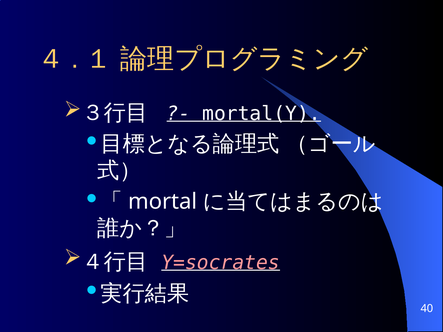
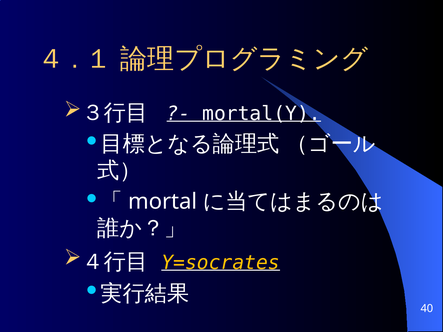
Y=socrates colour: pink -> yellow
